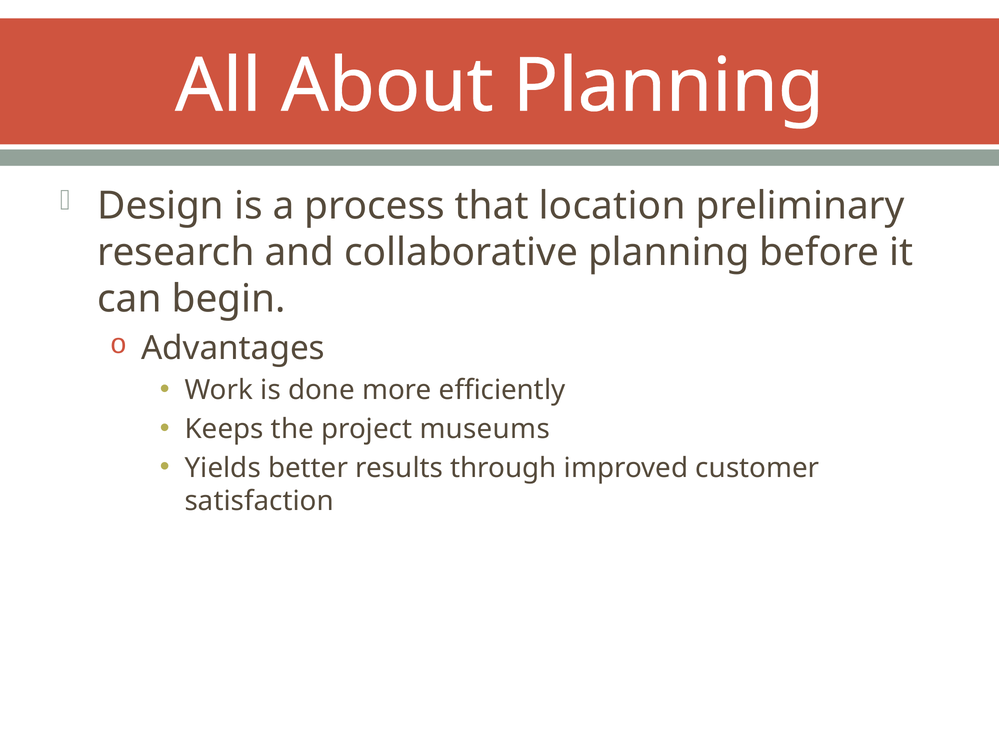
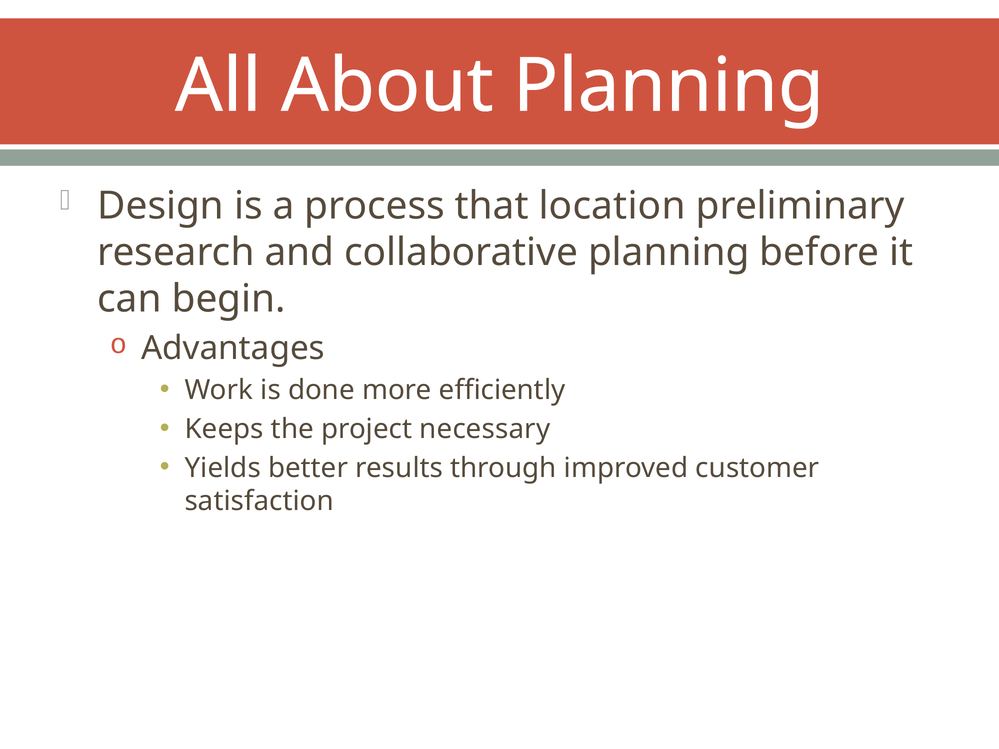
museums: museums -> necessary
